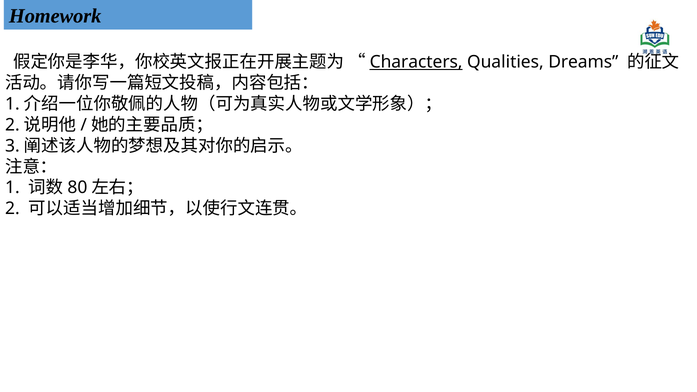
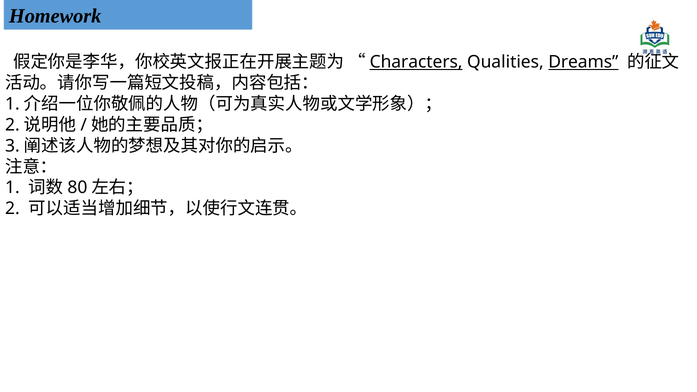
Dreams underline: none -> present
